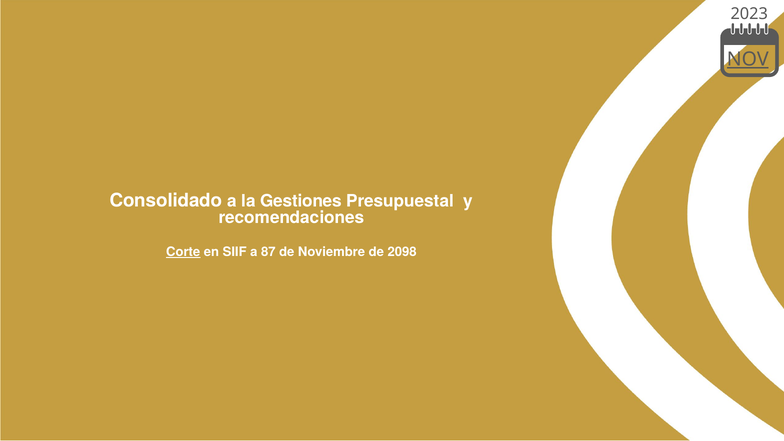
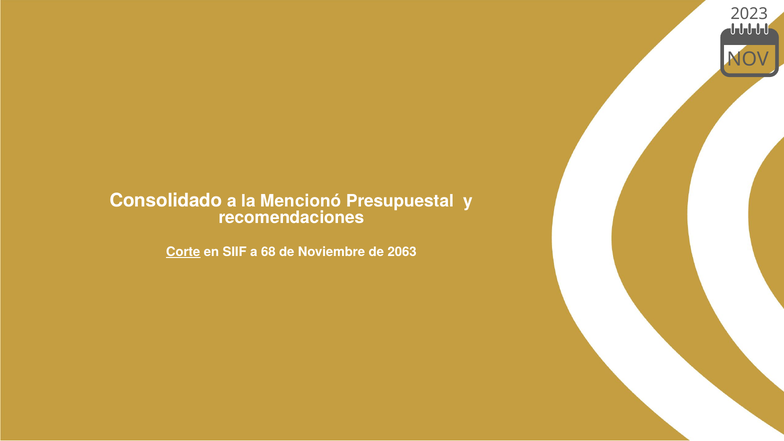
NOV underline: present -> none
Gestiones: Gestiones -> Mencionó
87: 87 -> 68
2098: 2098 -> 2063
